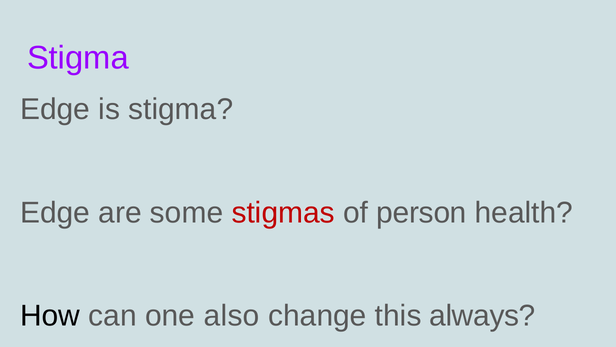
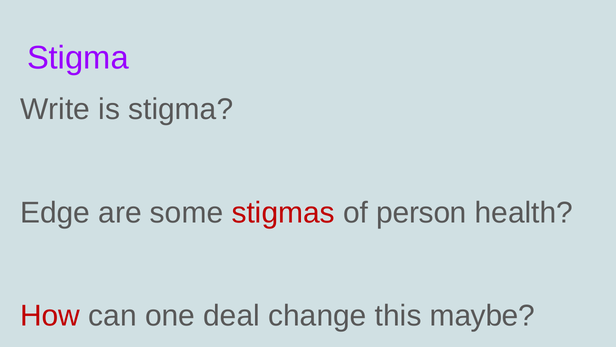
Edge at (55, 109): Edge -> Write
How colour: black -> red
also: also -> deal
always: always -> maybe
